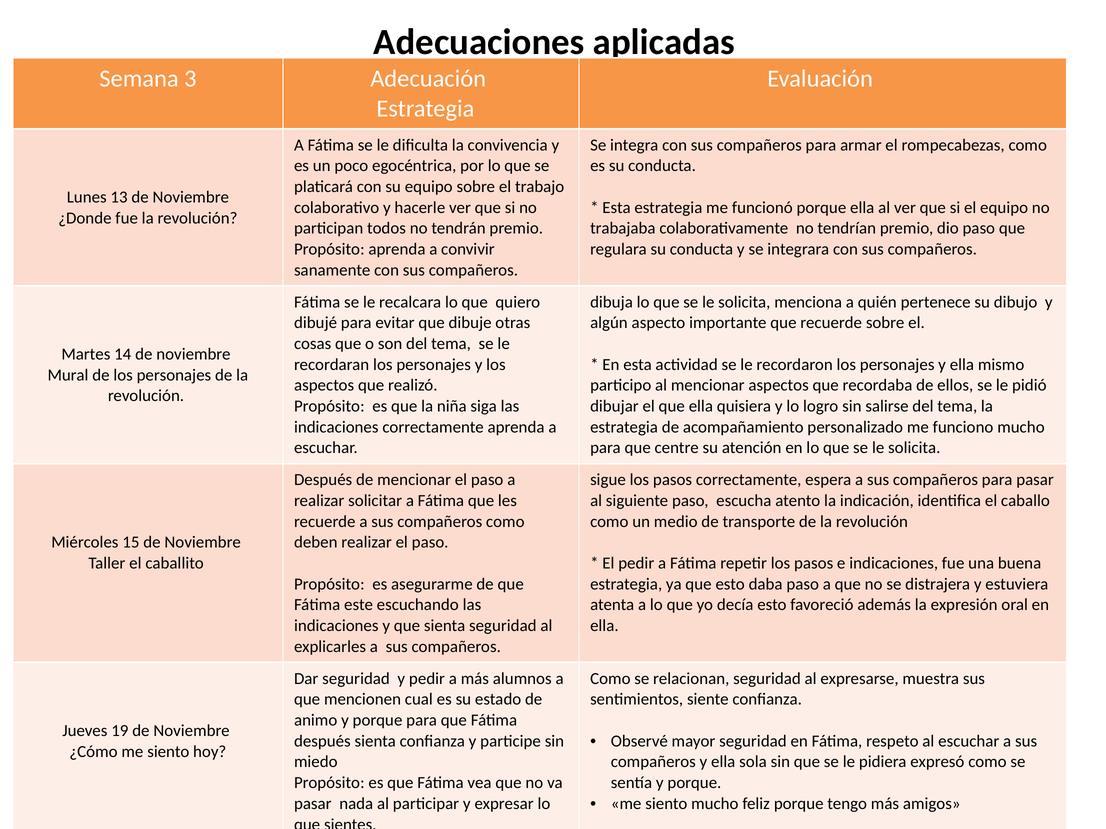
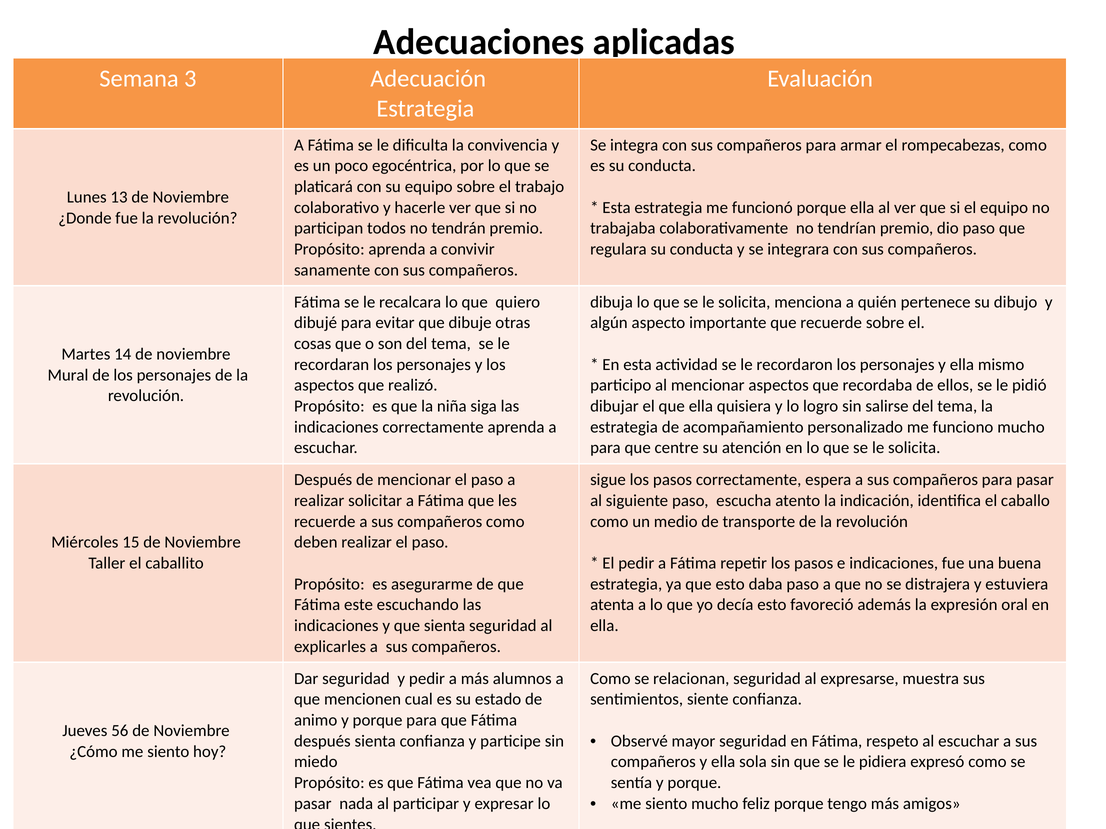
19: 19 -> 56
